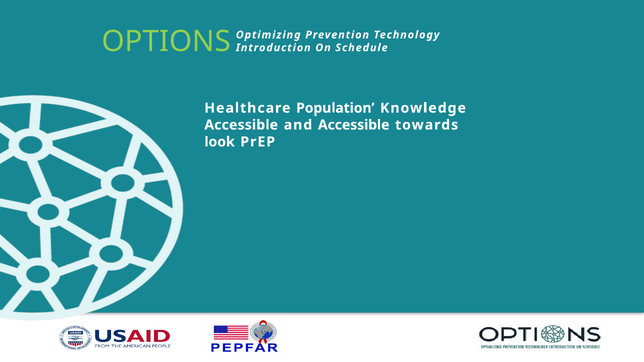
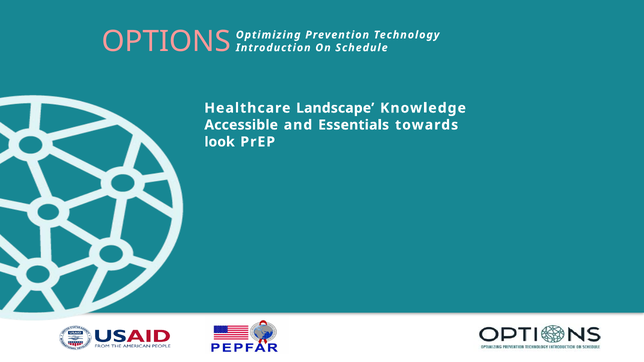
OPTIONS colour: light green -> pink
Population: Population -> Landscape
and Accessible: Accessible -> Essentials
